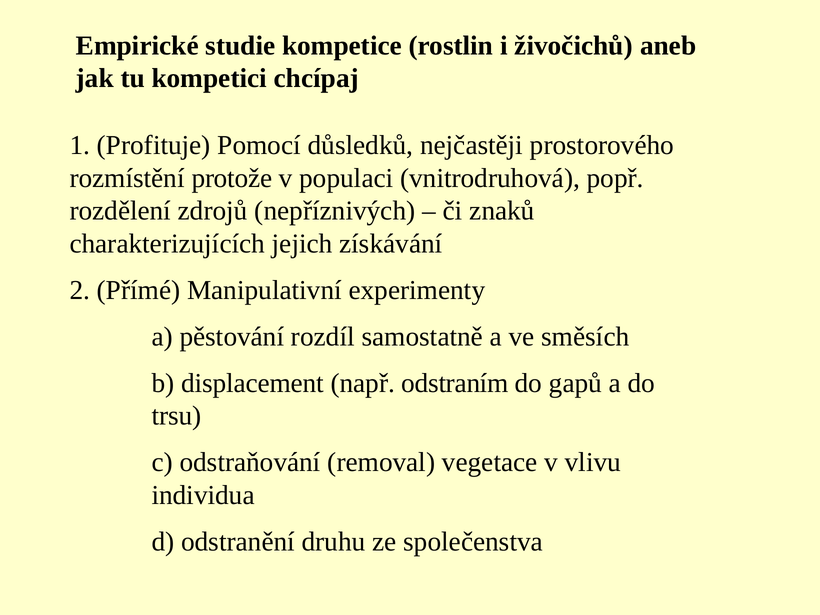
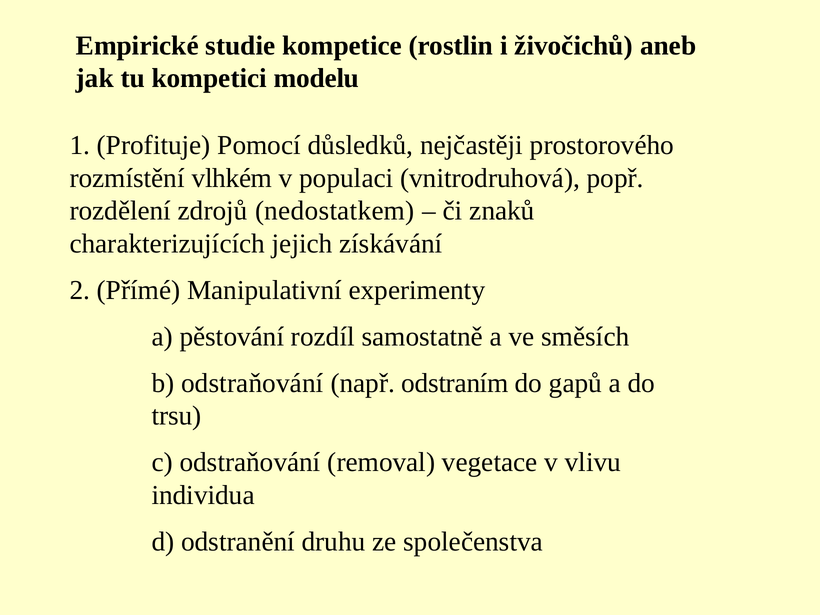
chcípaj: chcípaj -> modelu
protože: protože -> vlhkém
nepříznivých: nepříznivých -> nedostatkem
b displacement: displacement -> odstraňování
